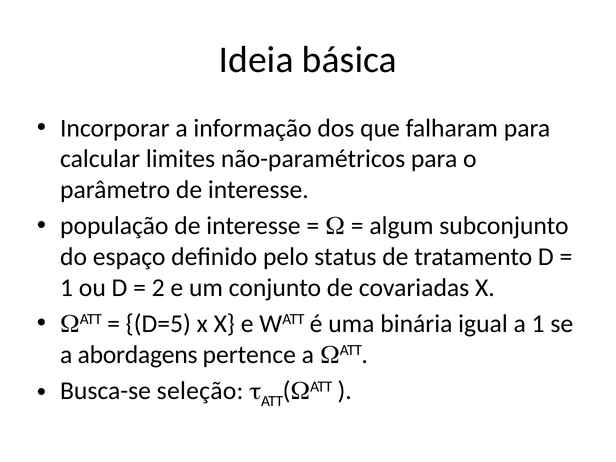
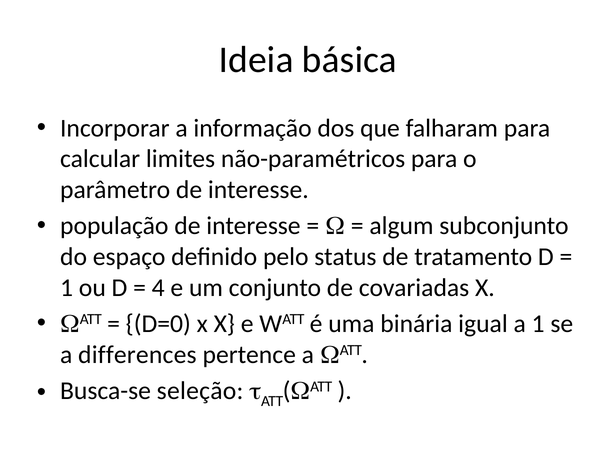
2: 2 -> 4
D=5: D=5 -> D=0
abordagens: abordagens -> differences
